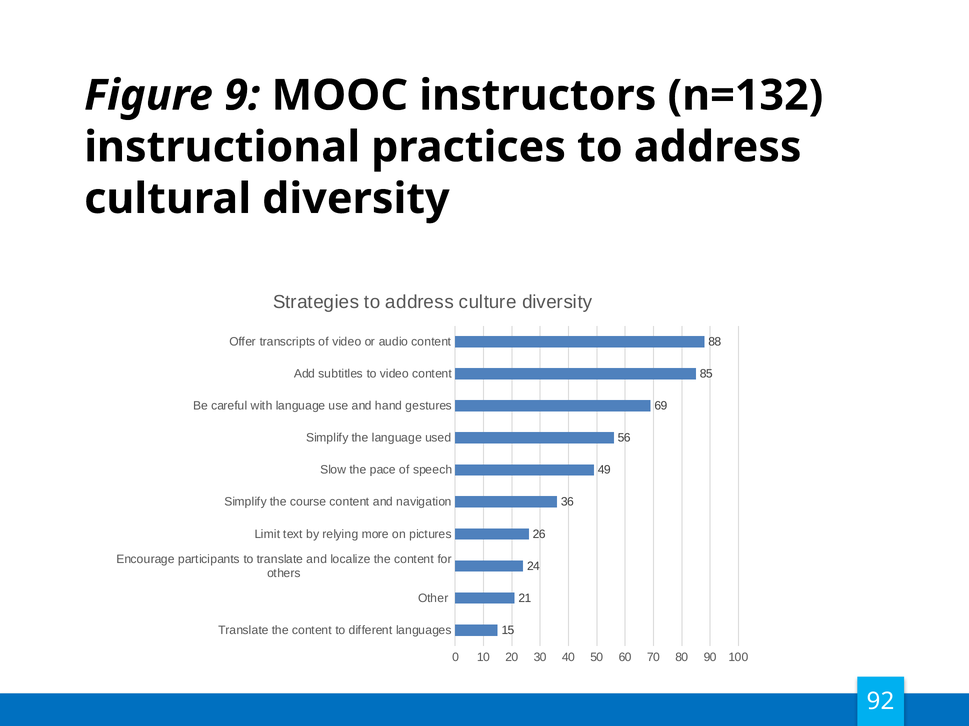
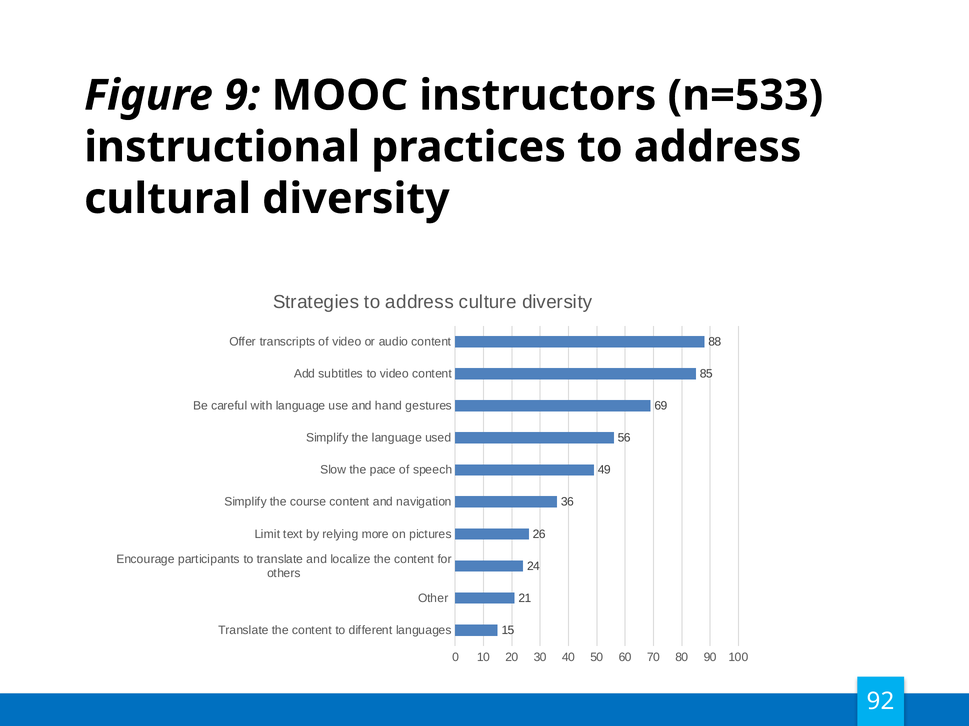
n=132: n=132 -> n=533
